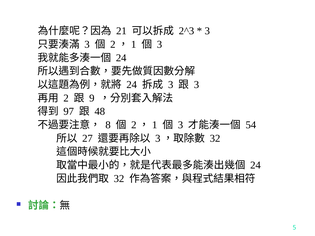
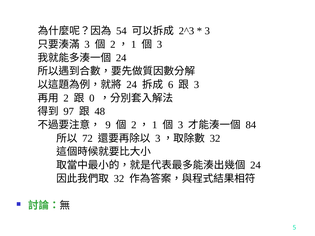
21: 21 -> 54
3 at (171, 85): 3 -> 6
9: 9 -> 0
8: 8 -> 9
54: 54 -> 84
27: 27 -> 72
